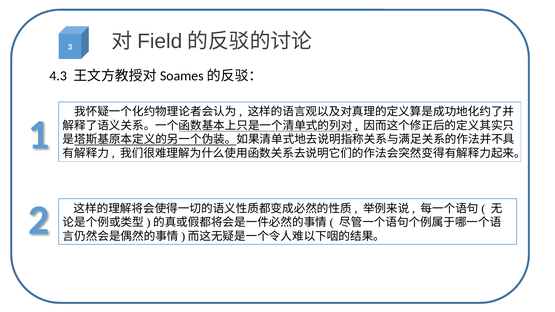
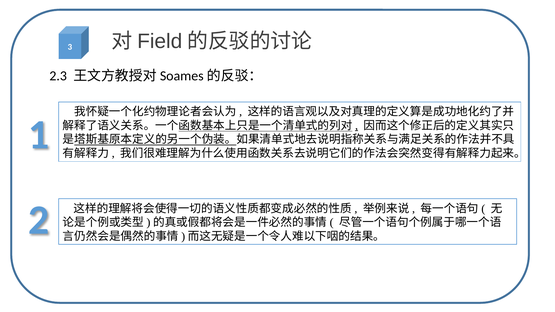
4.3: 4.3 -> 2.3
